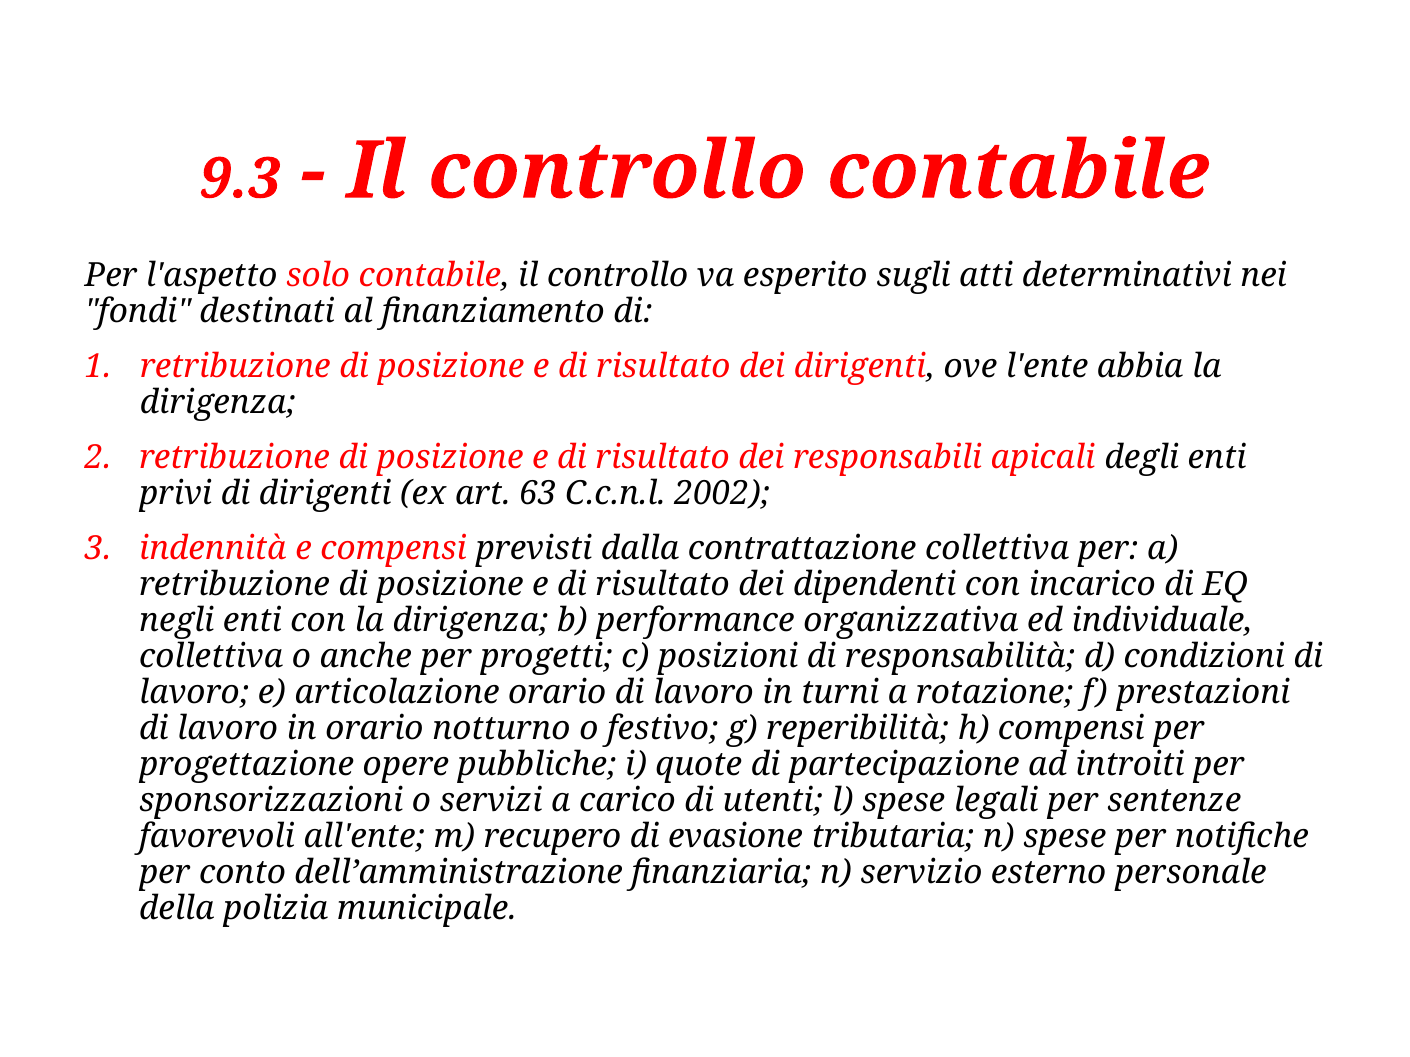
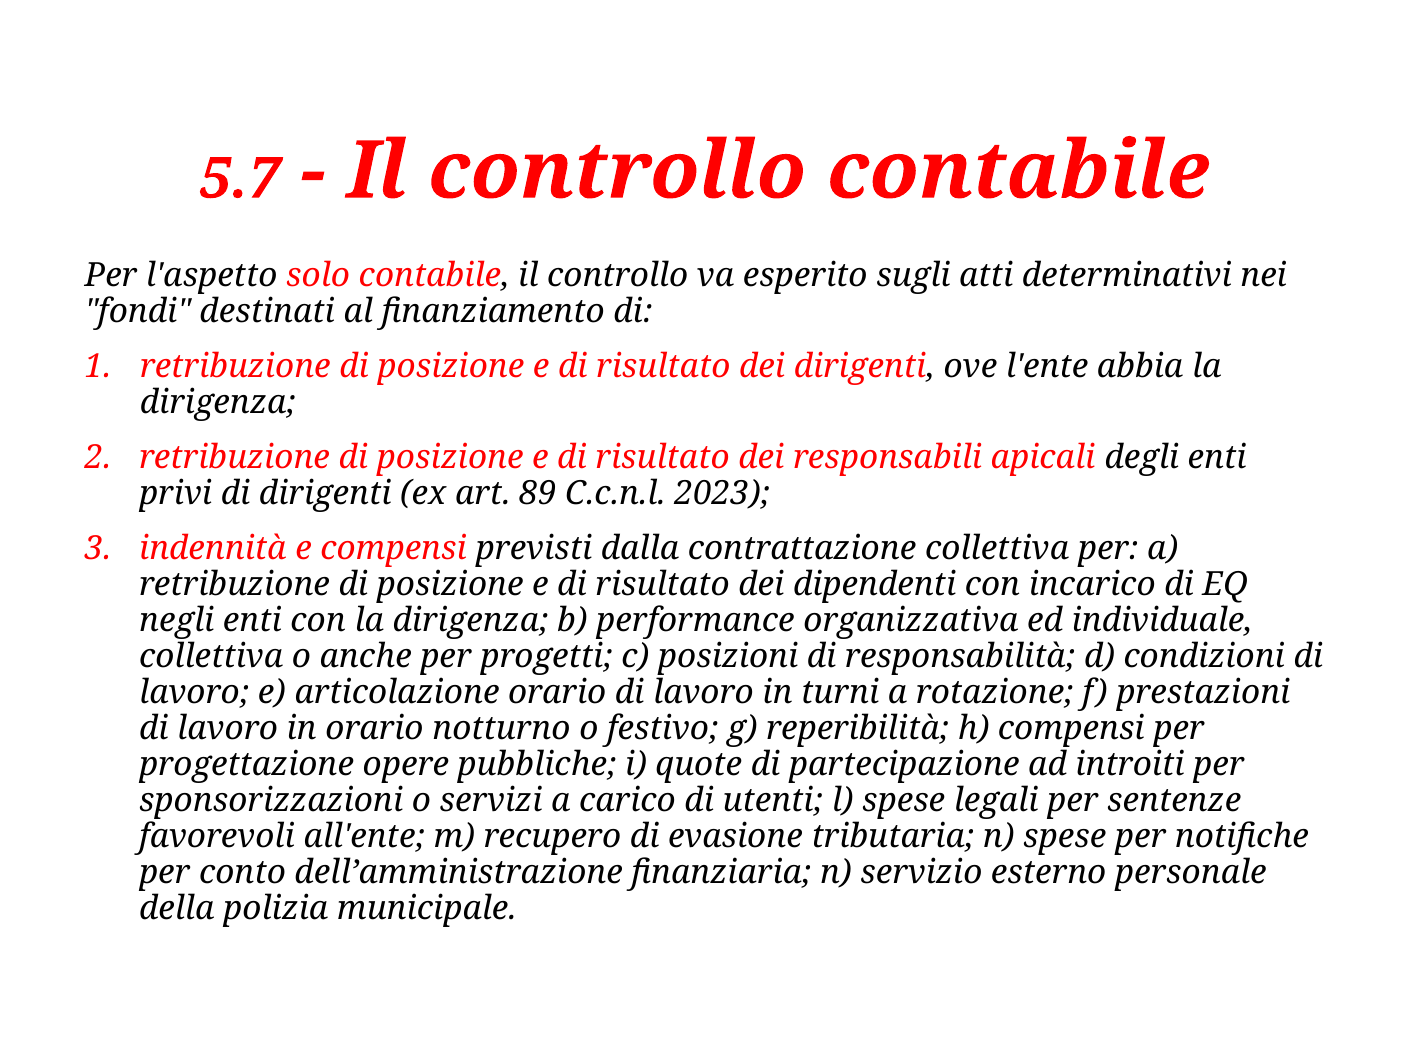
9.3: 9.3 -> 5.7
63: 63 -> 89
2002: 2002 -> 2023
